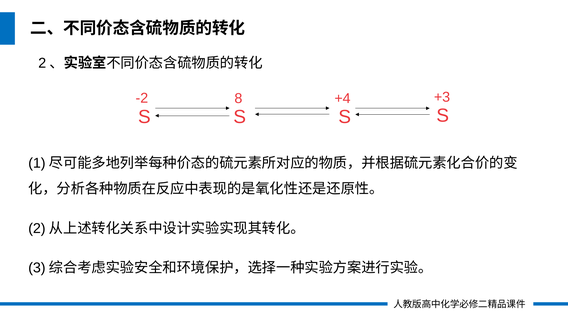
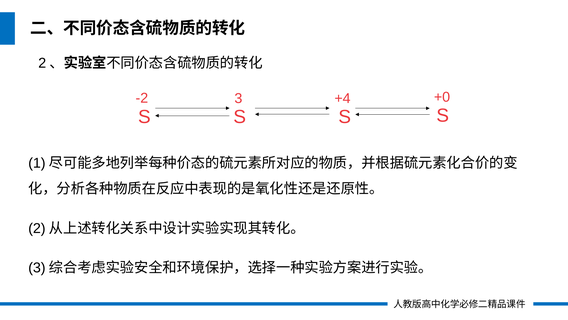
8: 8 -> 3
+3: +3 -> +0
